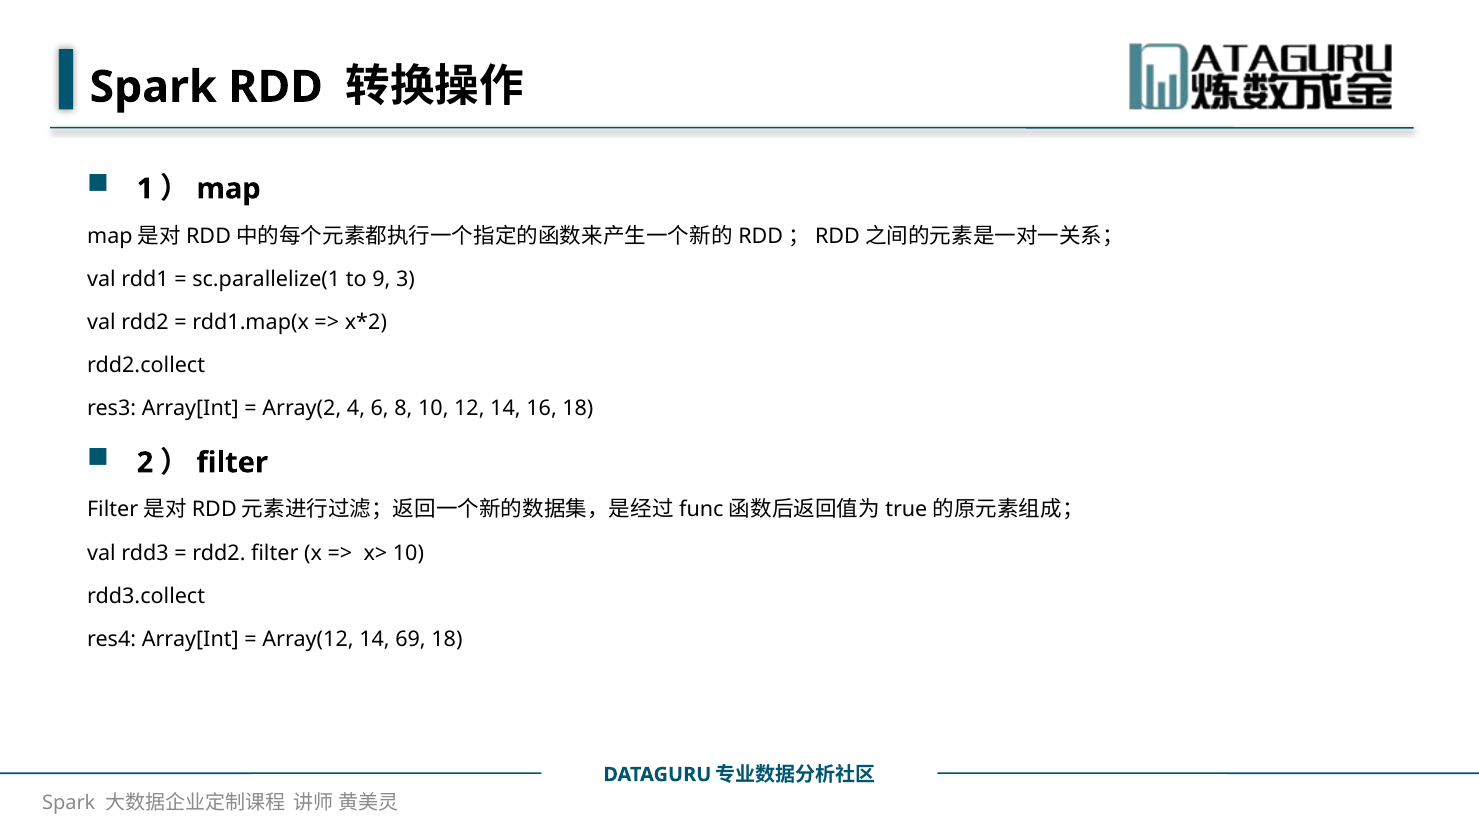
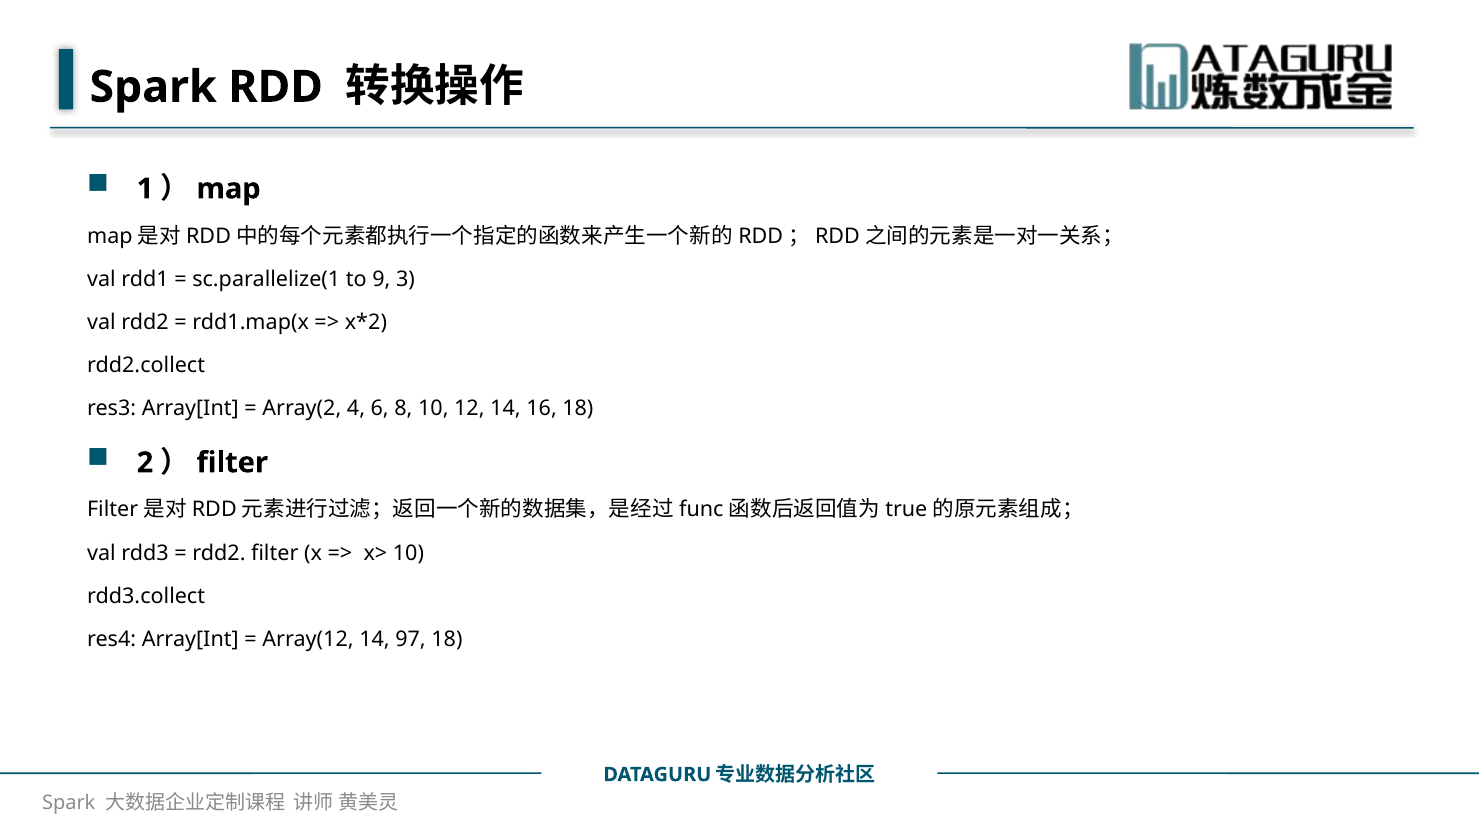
69: 69 -> 97
